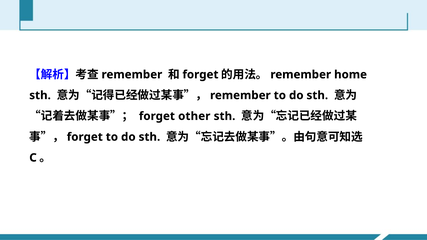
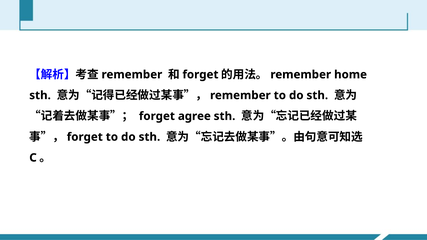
other: other -> agree
